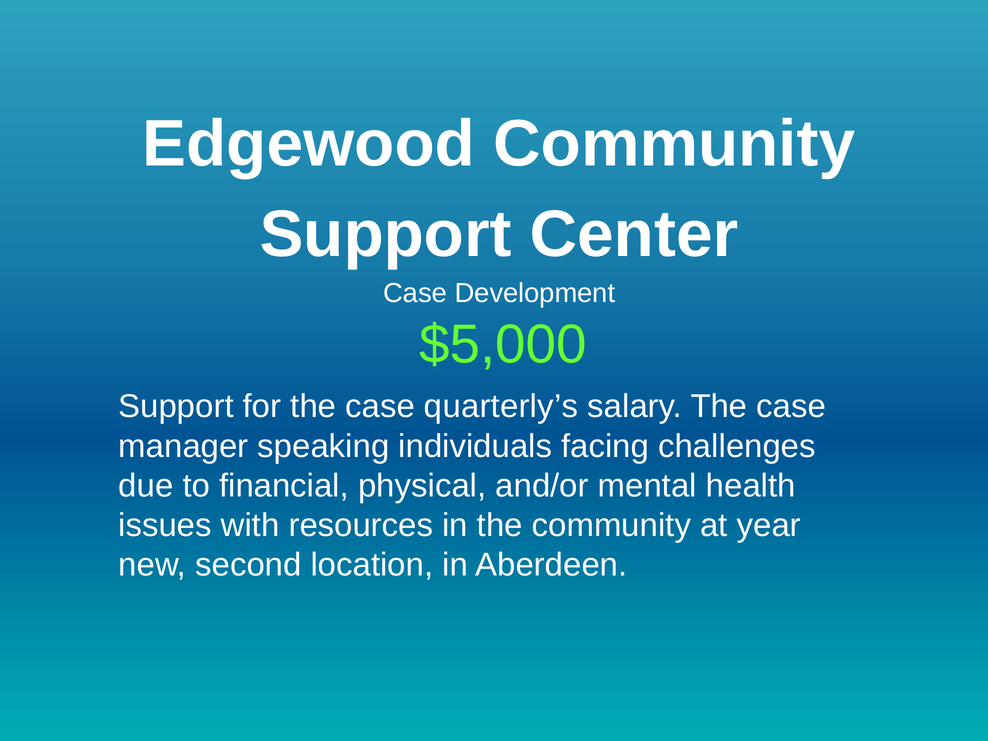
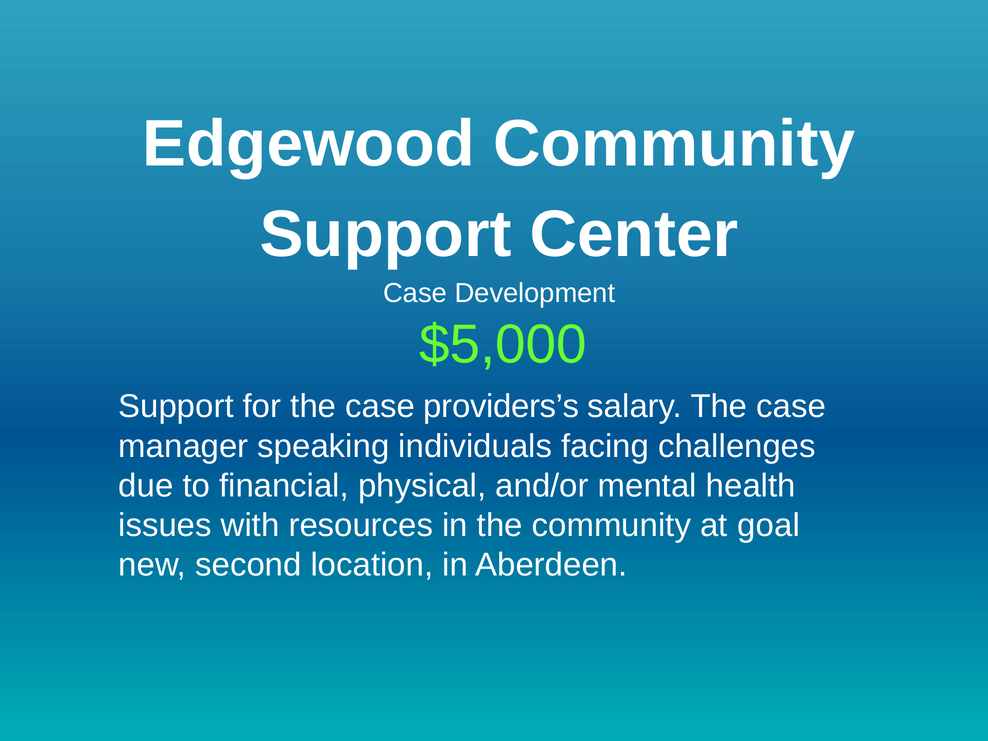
quarterly’s: quarterly’s -> providers’s
year: year -> goal
